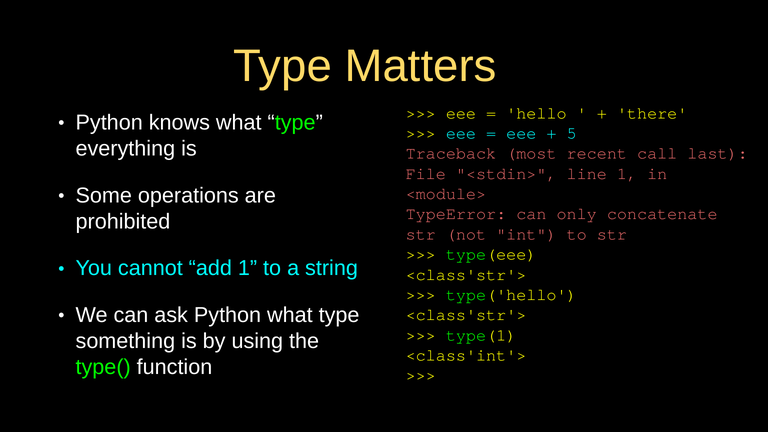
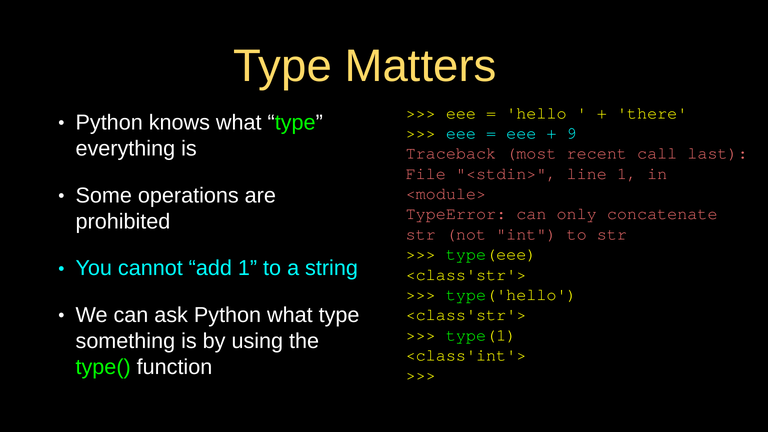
5: 5 -> 9
